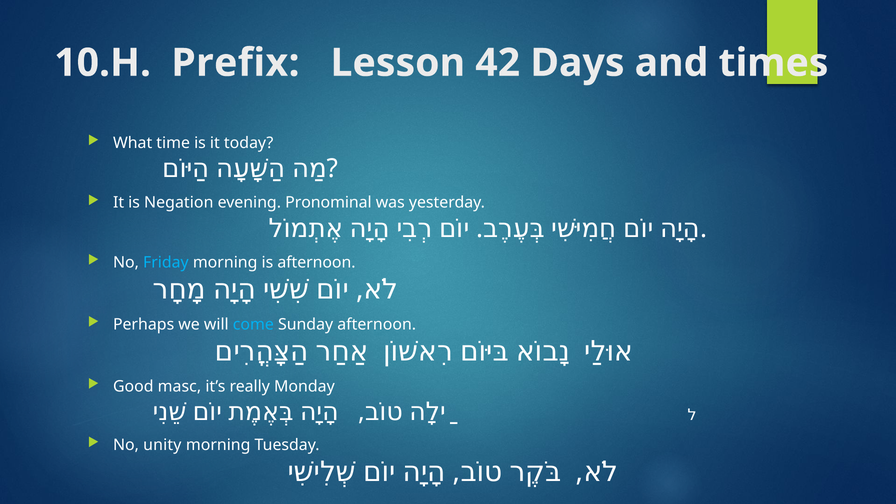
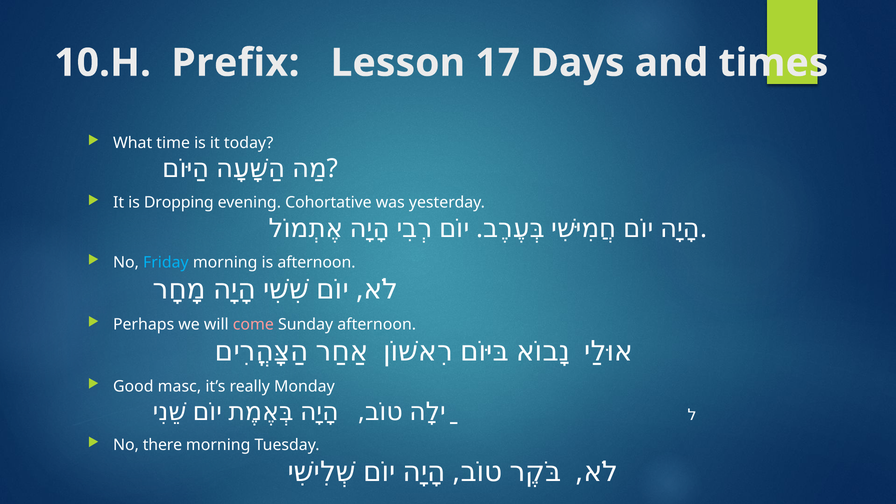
42: 42 -> 17
Negation: Negation -> Dropping
Pronominal: Pronominal -> Cohortative
come colour: light blue -> pink
unity: unity -> there
